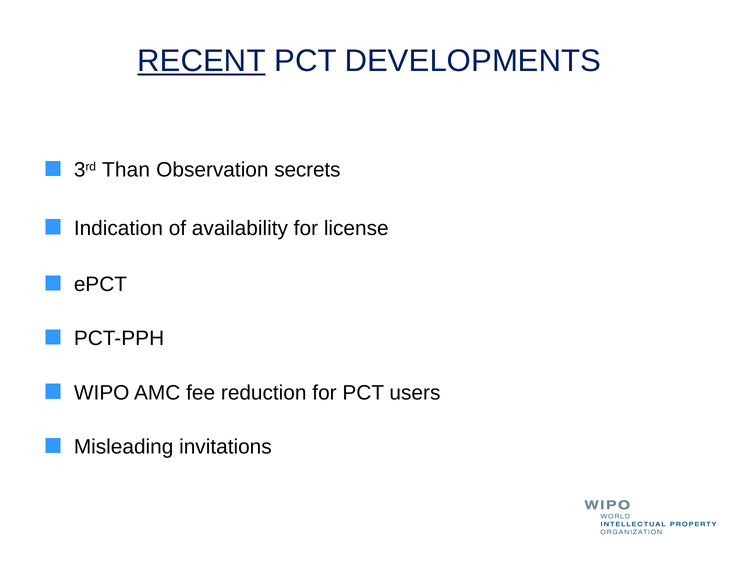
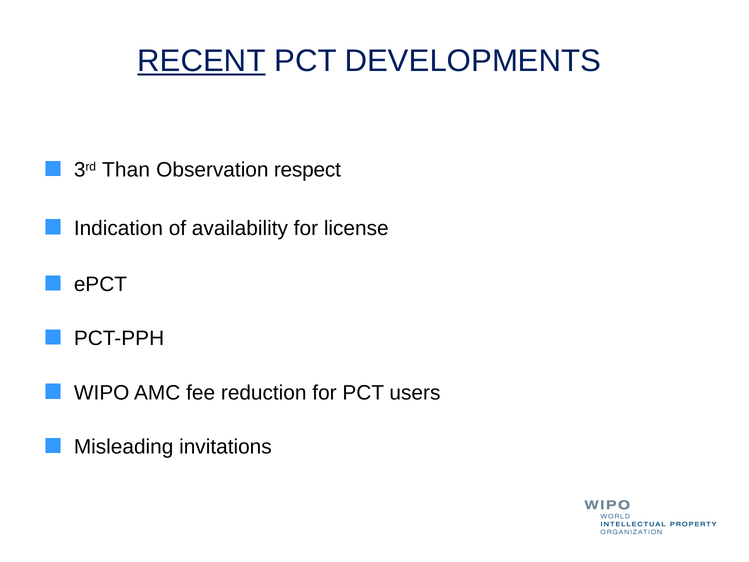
secrets: secrets -> respect
